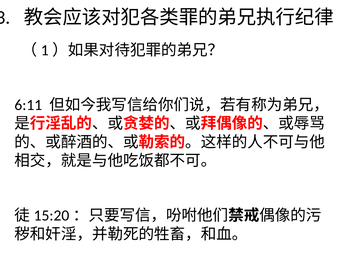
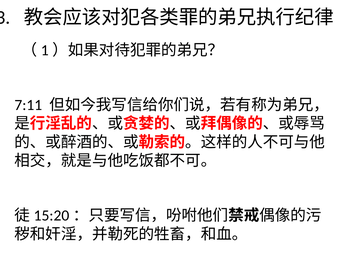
6:11: 6:11 -> 7:11
